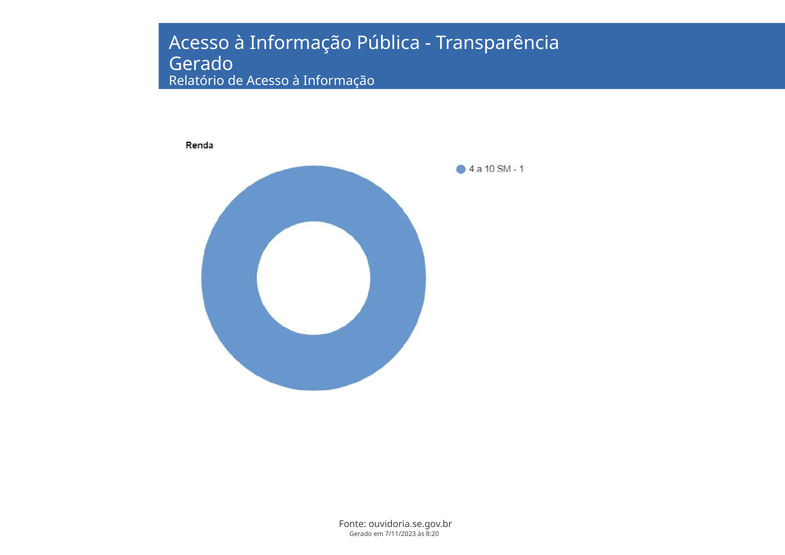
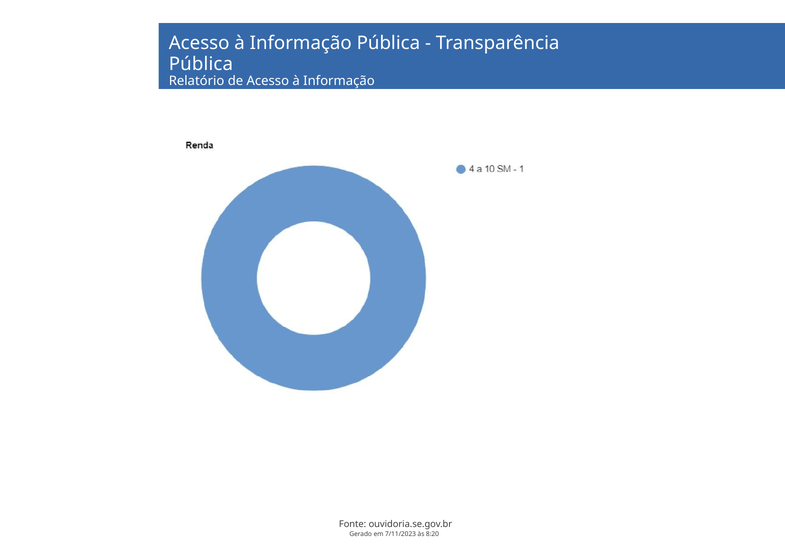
Gerado at (201, 64): Gerado -> Pública
